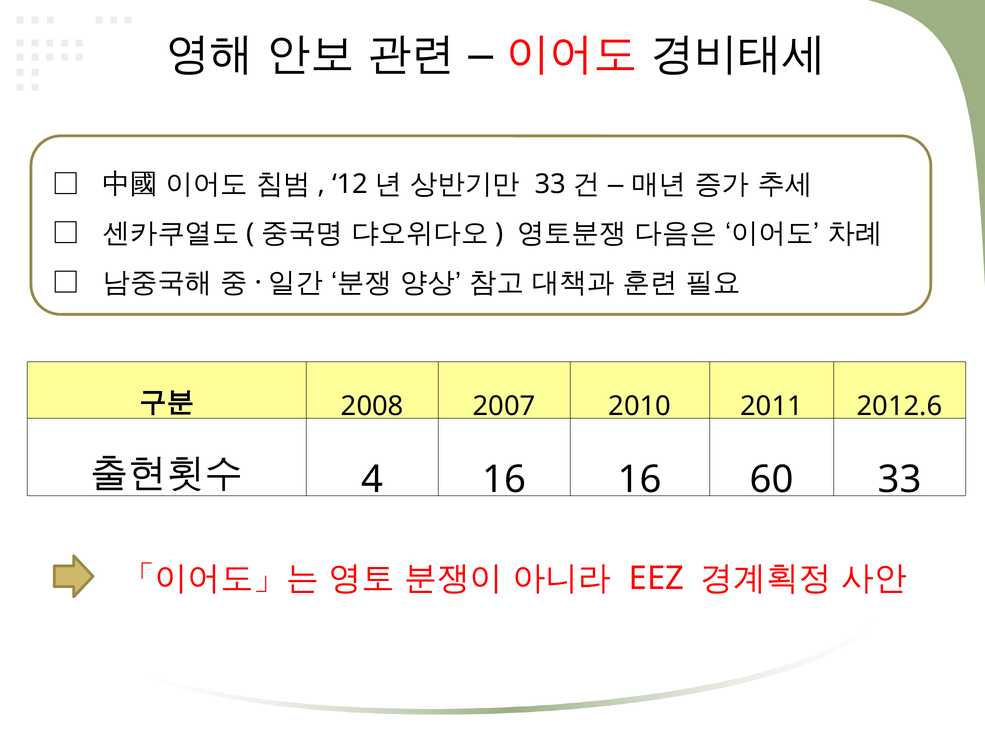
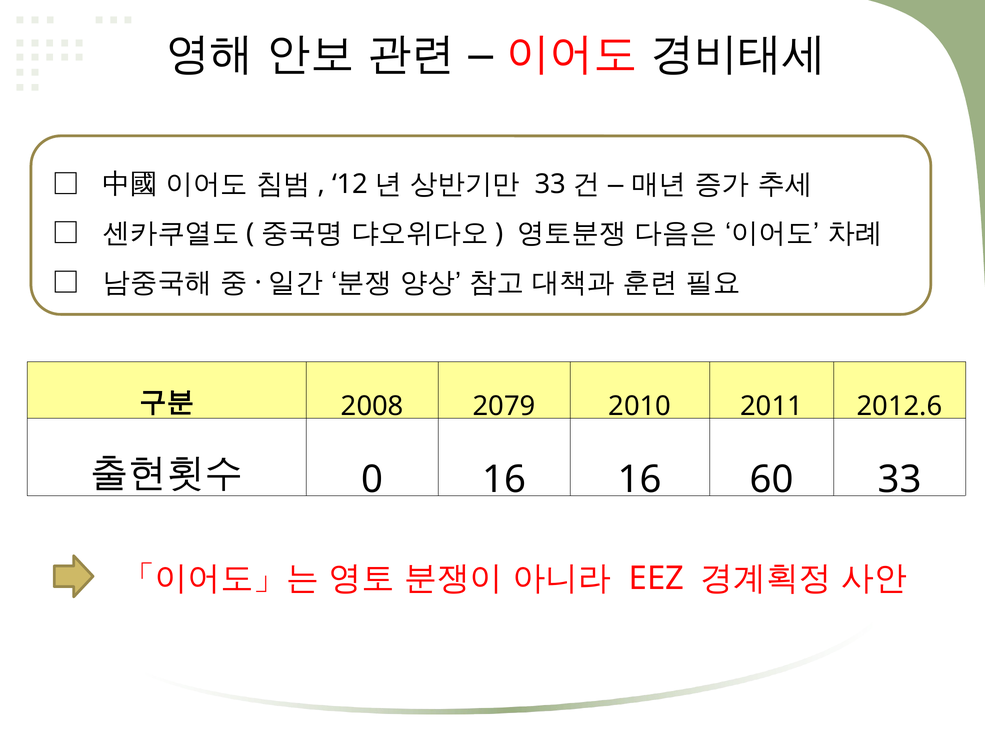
2007: 2007 -> 2079
4: 4 -> 0
